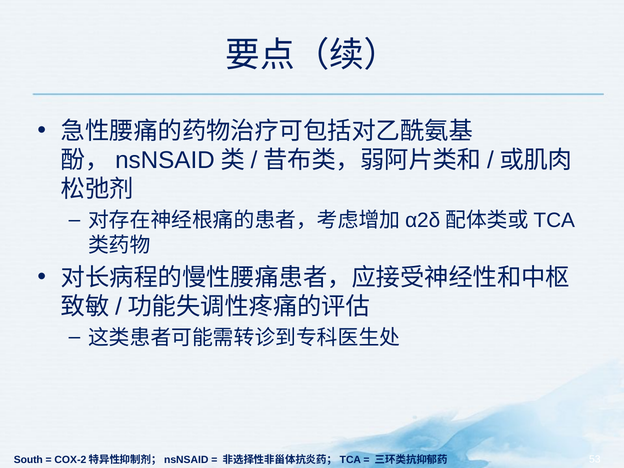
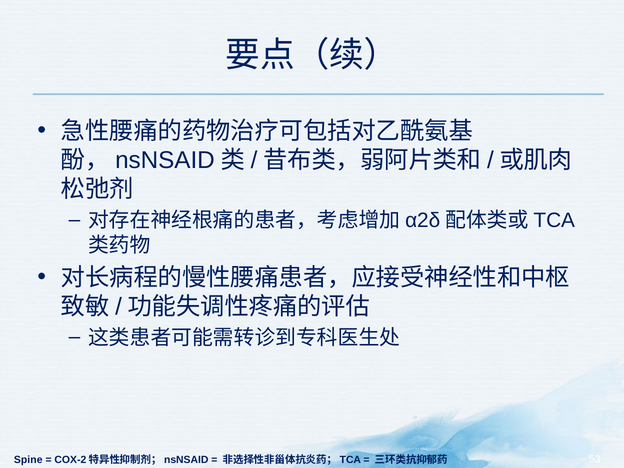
South: South -> Spine
